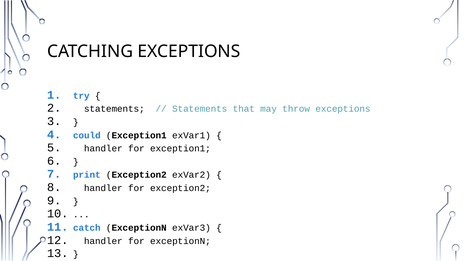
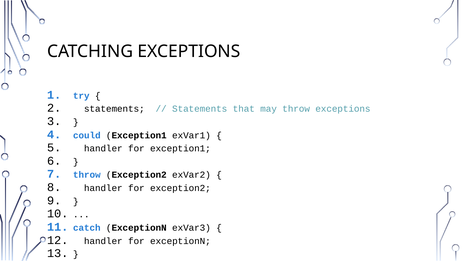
print at (87, 175): print -> throw
